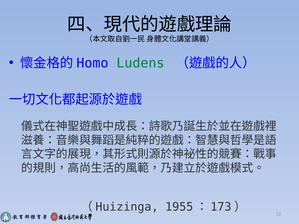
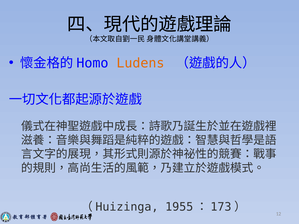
Ludens colour: green -> orange
